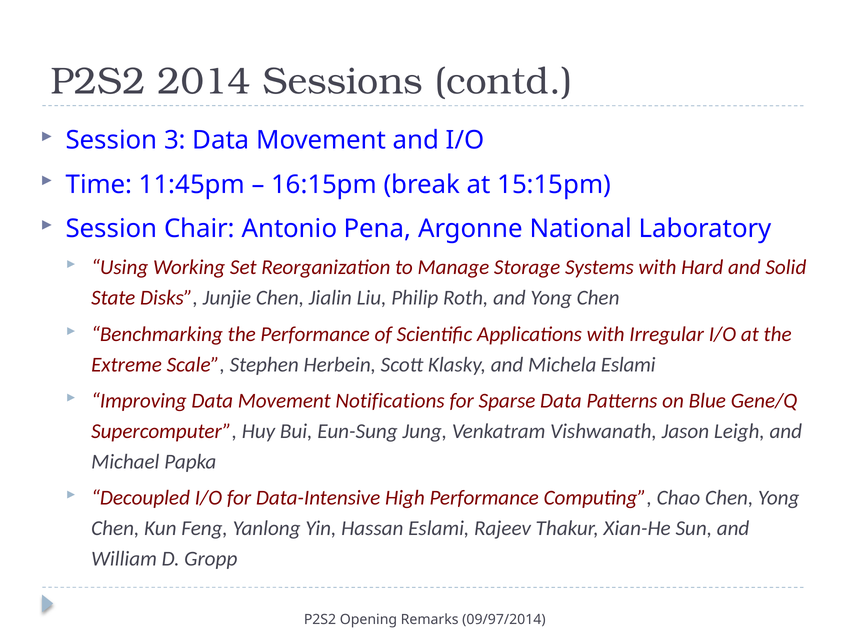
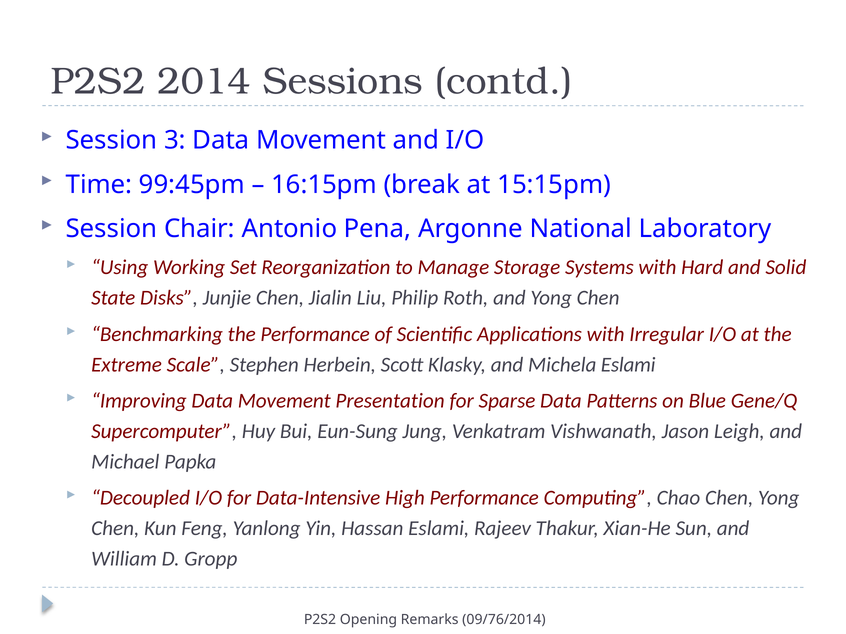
11:45pm: 11:45pm -> 99:45pm
Notifications: Notifications -> Presentation
09/97/2014: 09/97/2014 -> 09/76/2014
